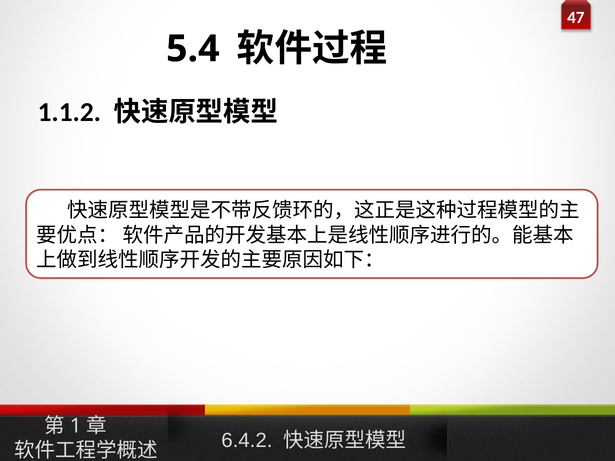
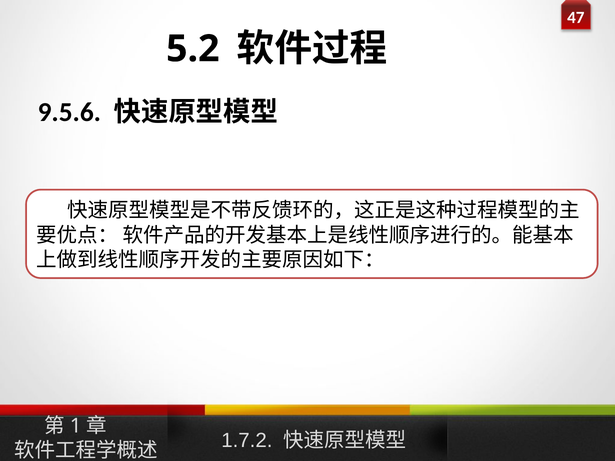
5.4: 5.4 -> 5.2
1.1.2: 1.1.2 -> 9.5.6
6.4.2: 6.4.2 -> 1.7.2
